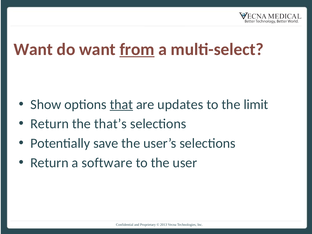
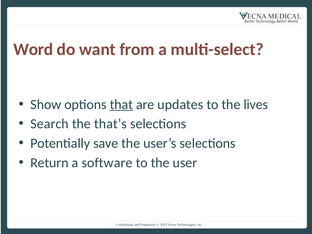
Want at (33, 49): Want -> Word
from underline: present -> none
limit: limit -> lives
Return at (50, 124): Return -> Search
